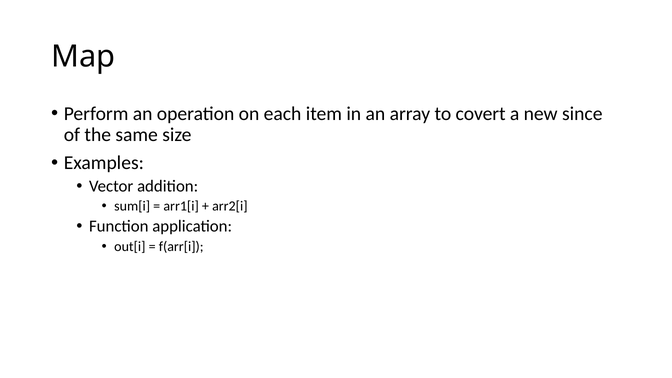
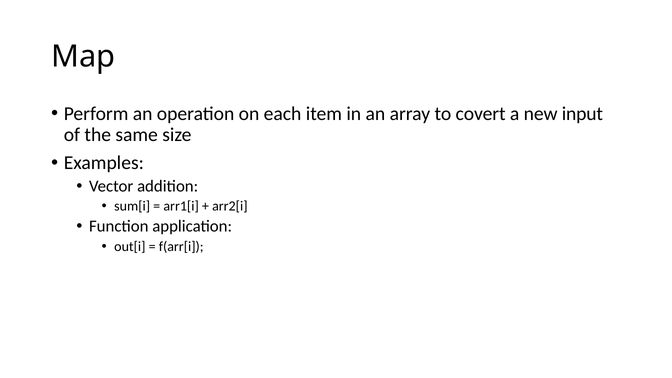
since: since -> input
